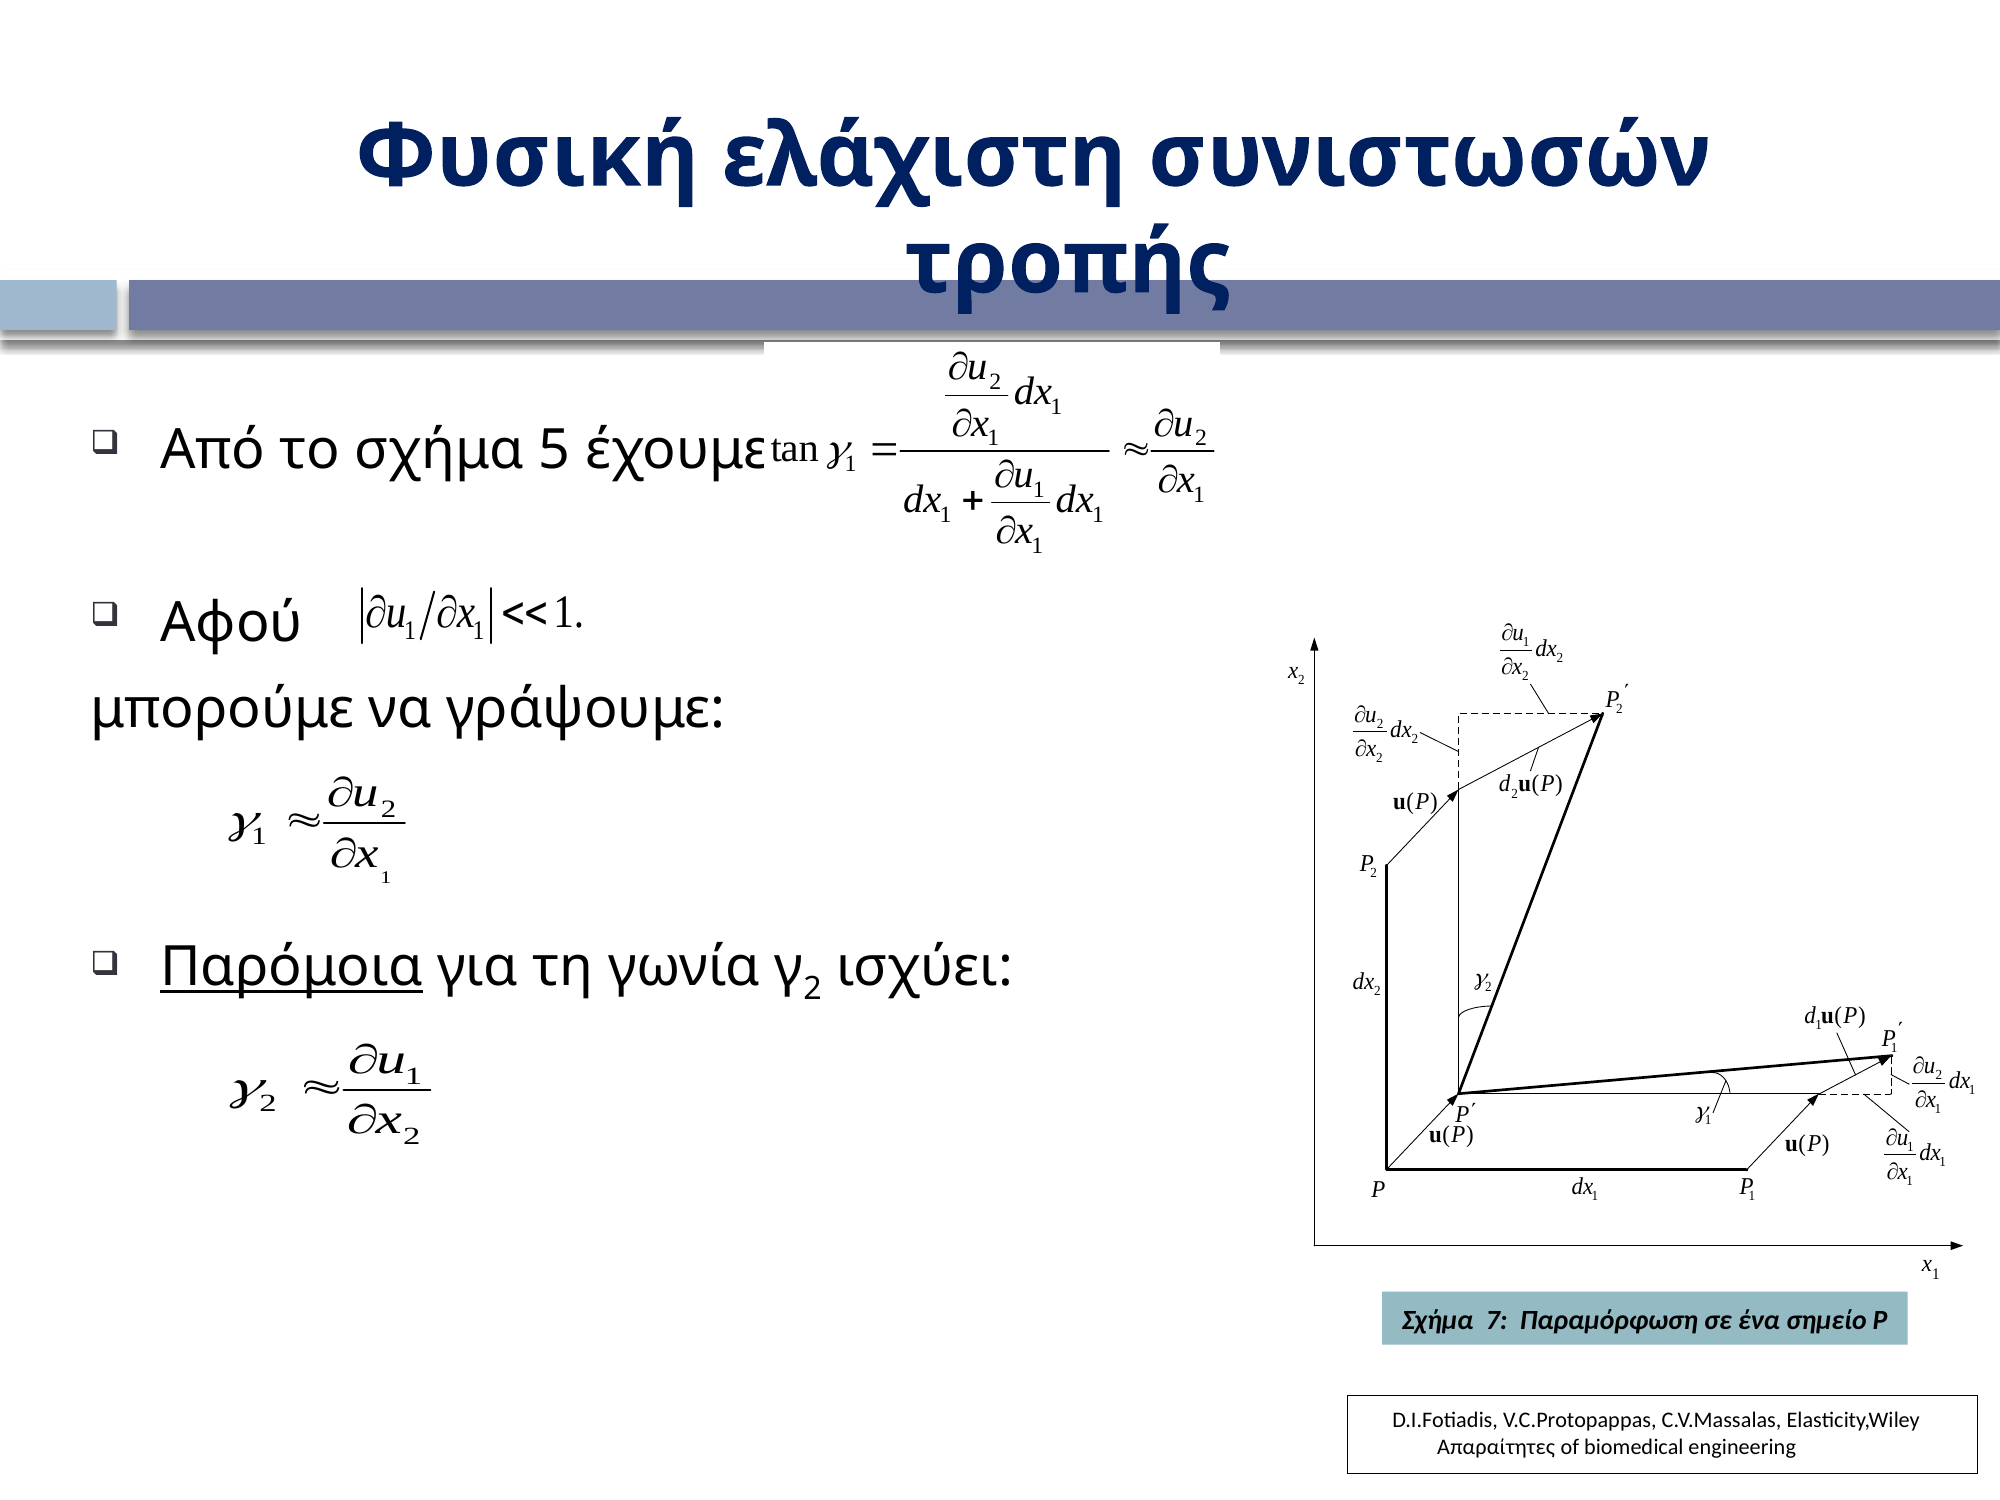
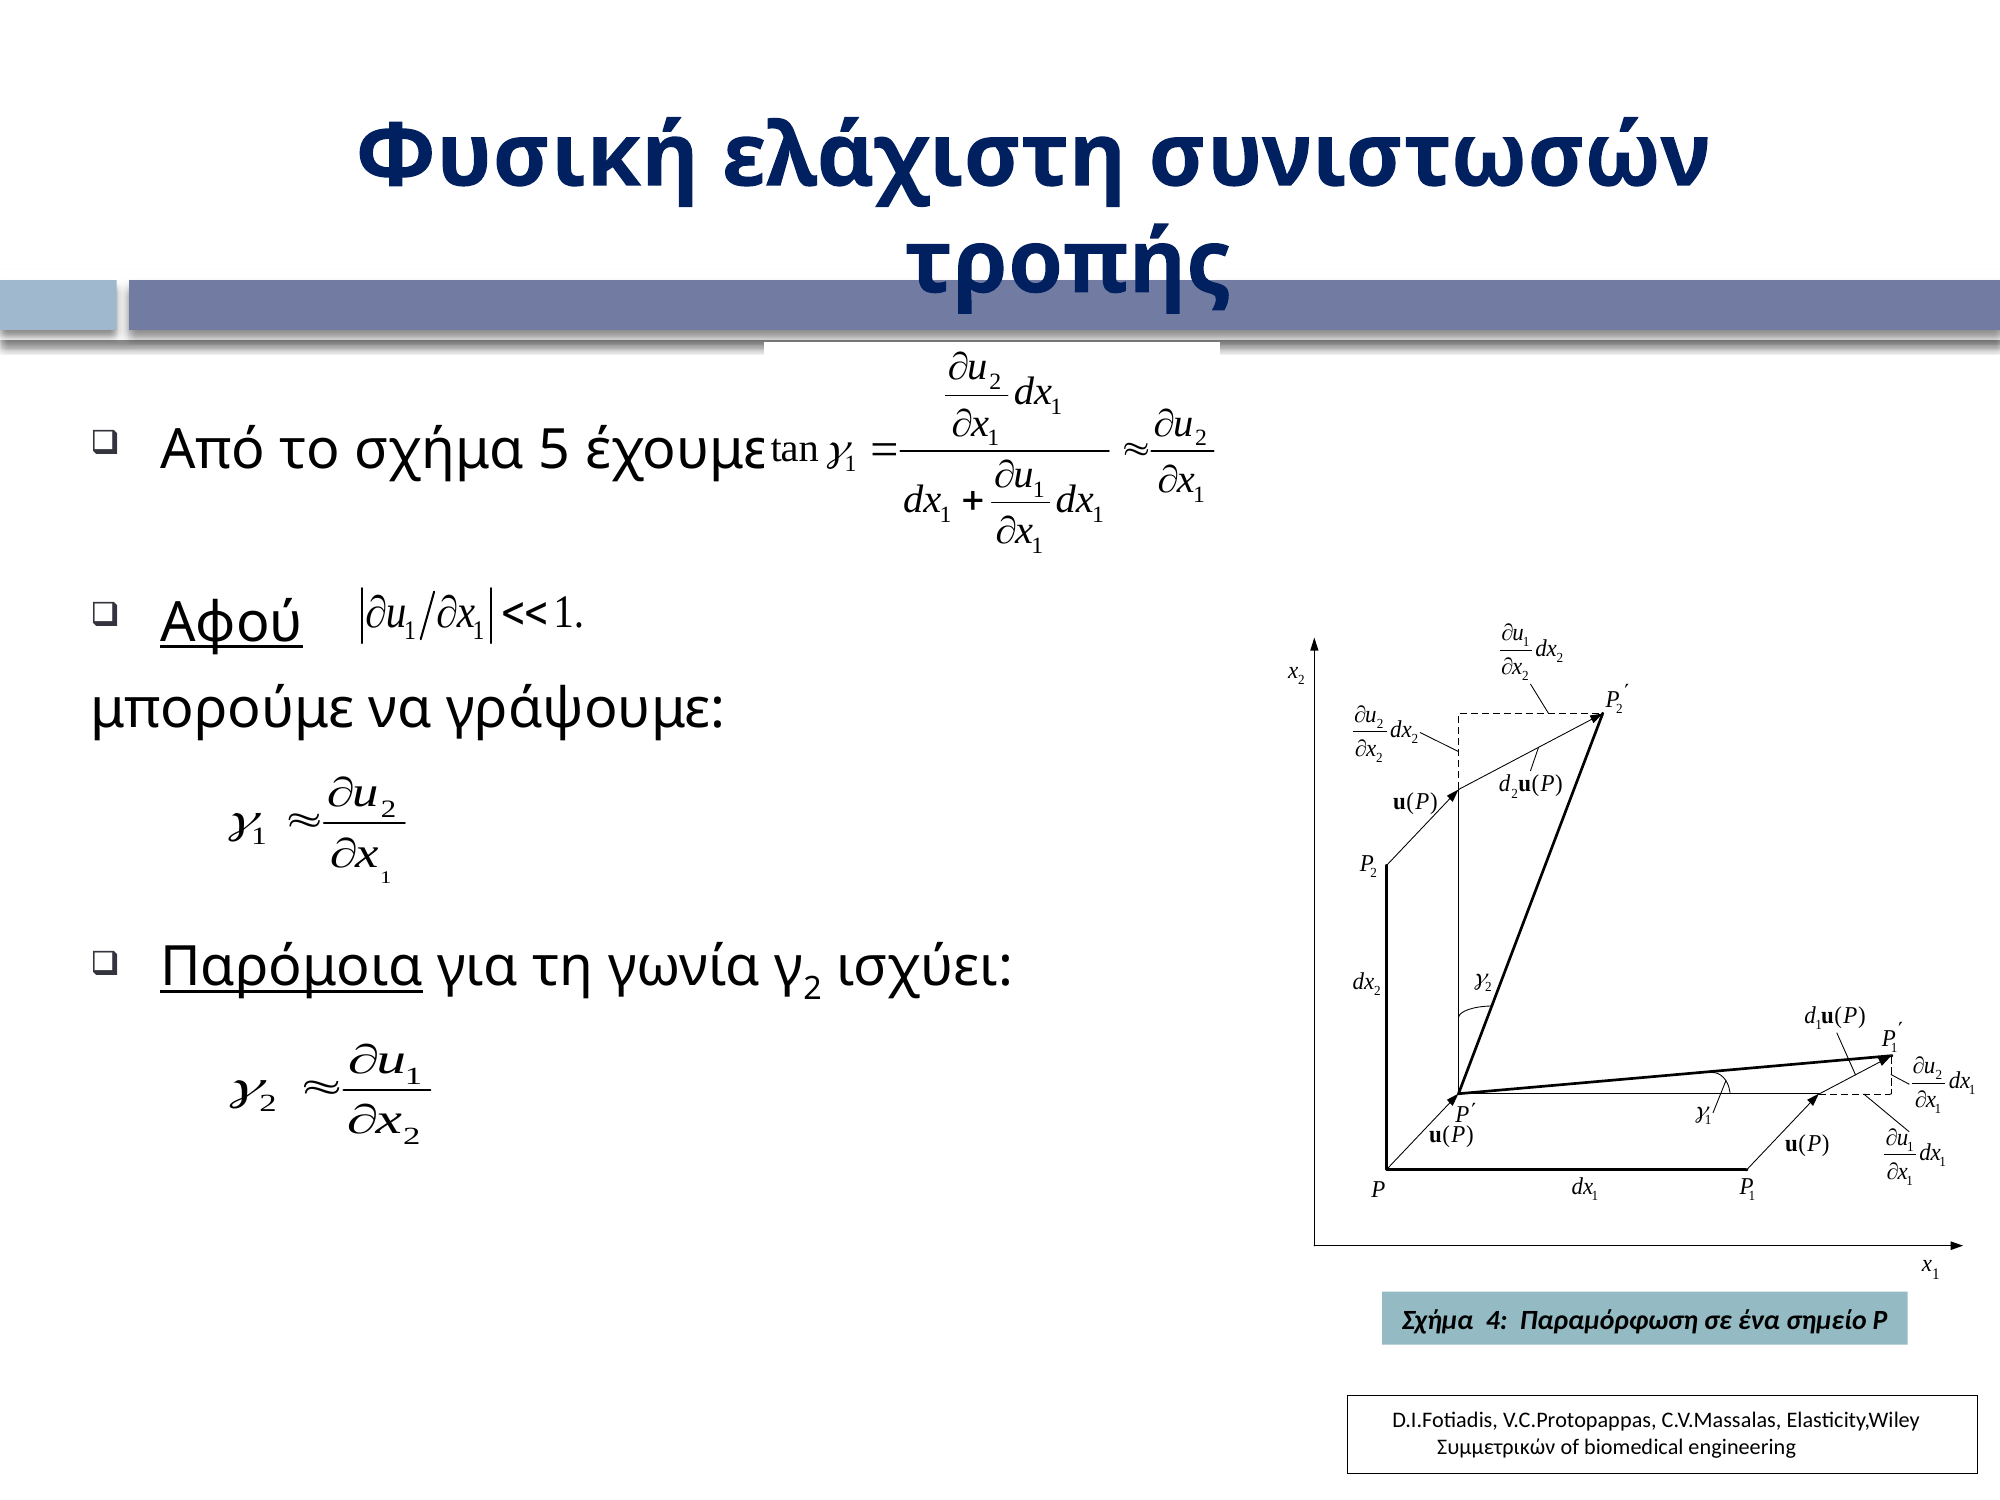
Αφού underline: none -> present
7: 7 -> 4
Απαραίτητες: Απαραίτητες -> Συμμετρικών
